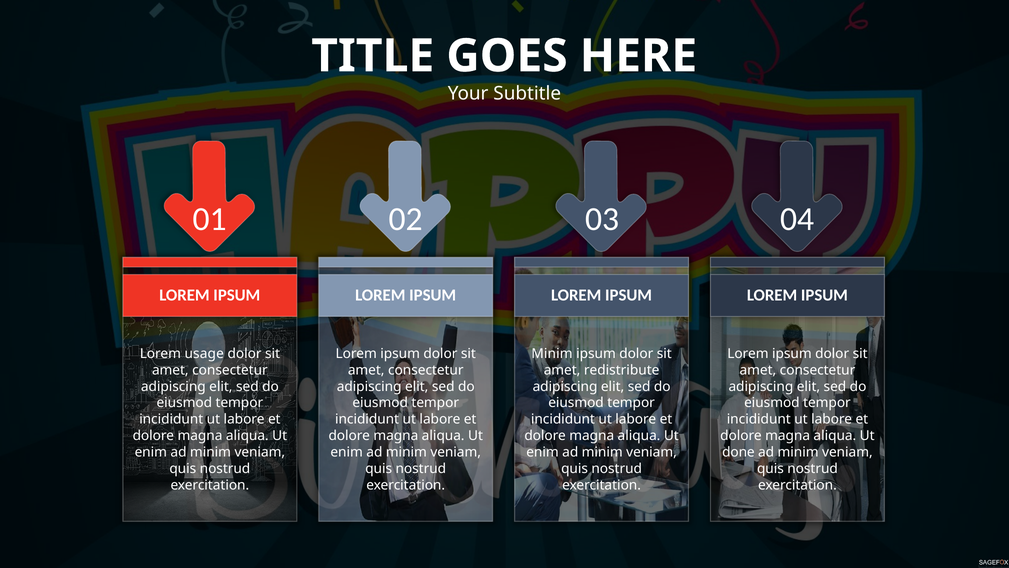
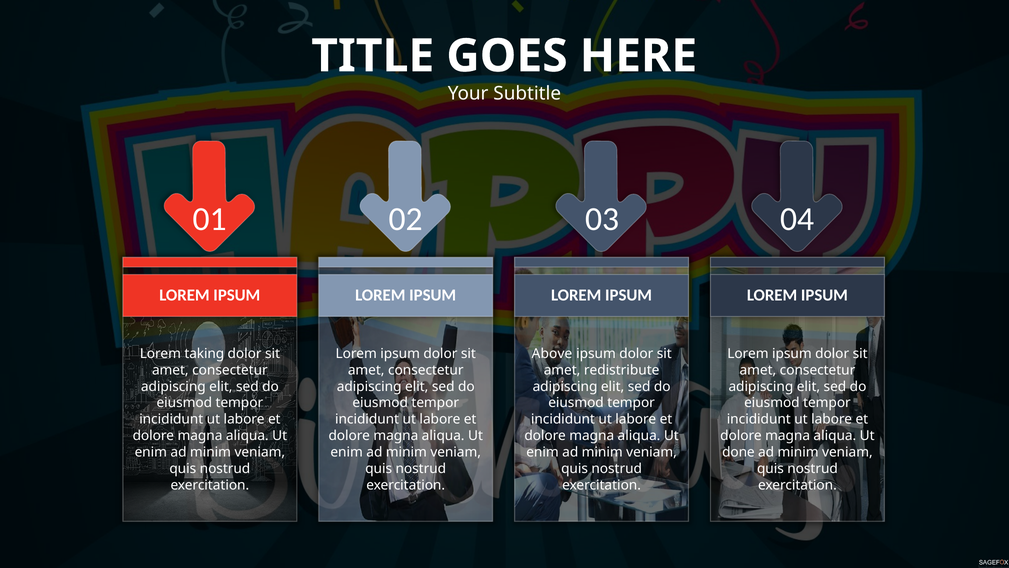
usage: usage -> taking
Minim at (552, 353): Minim -> Above
